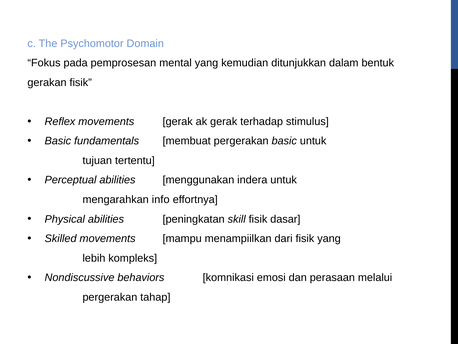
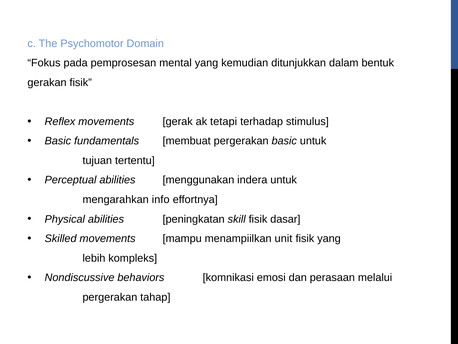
ak gerak: gerak -> tetapi
dari: dari -> unit
